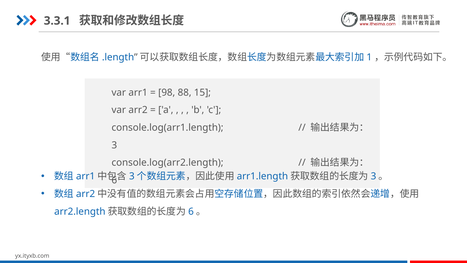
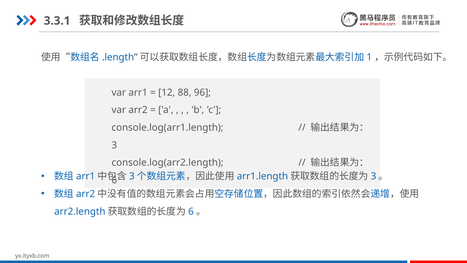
98: 98 -> 12
15: 15 -> 96
